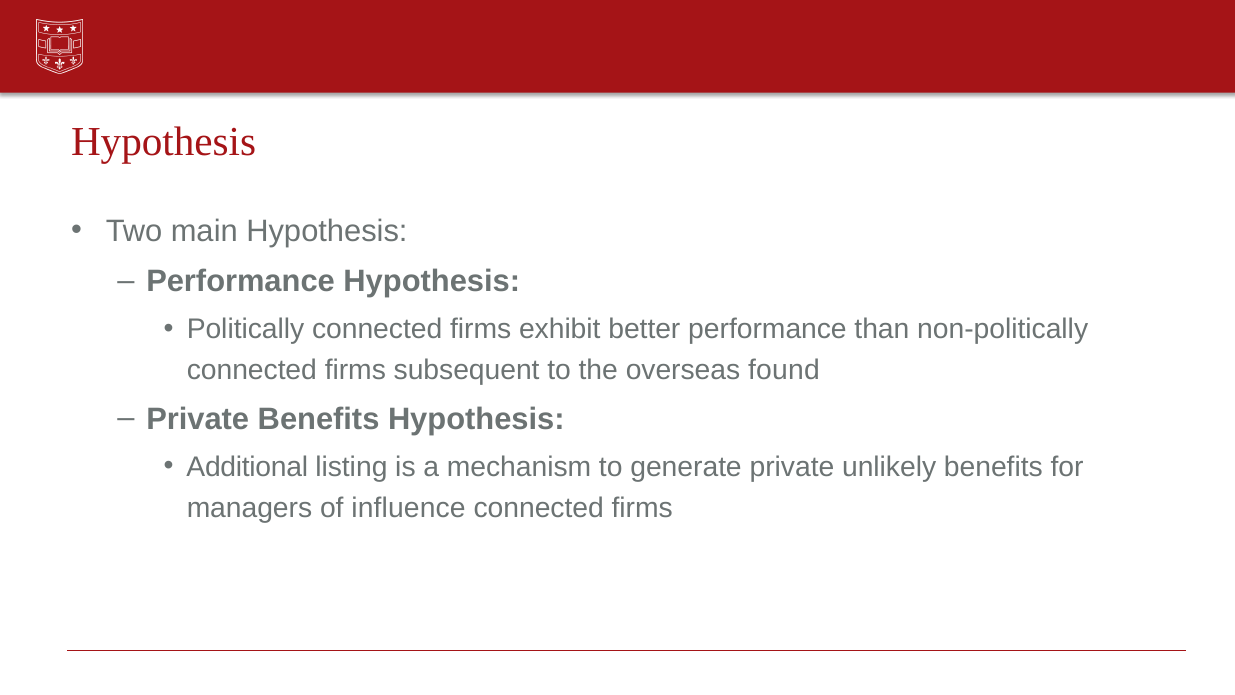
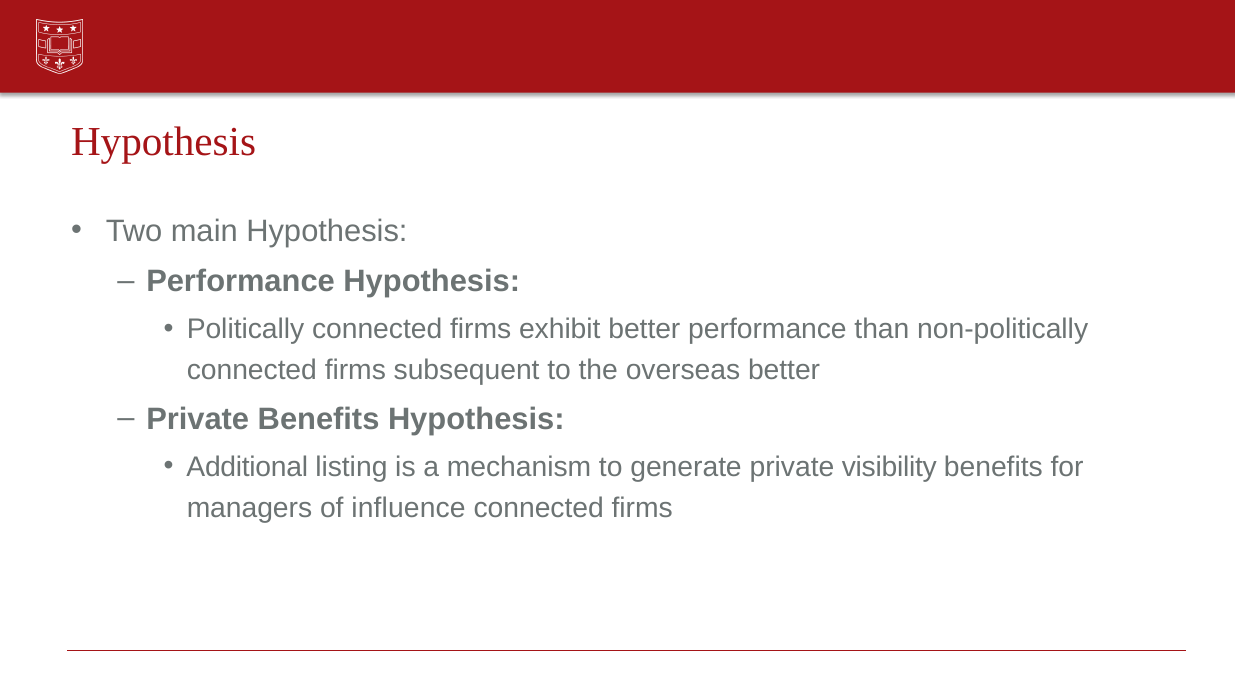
overseas found: found -> better
unlikely: unlikely -> visibility
